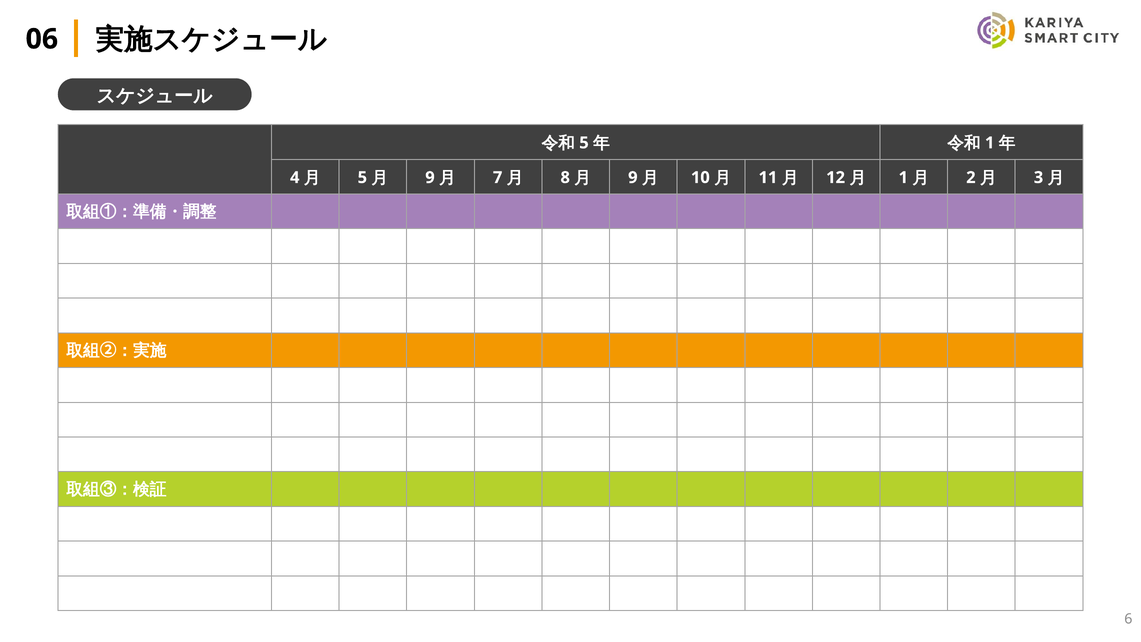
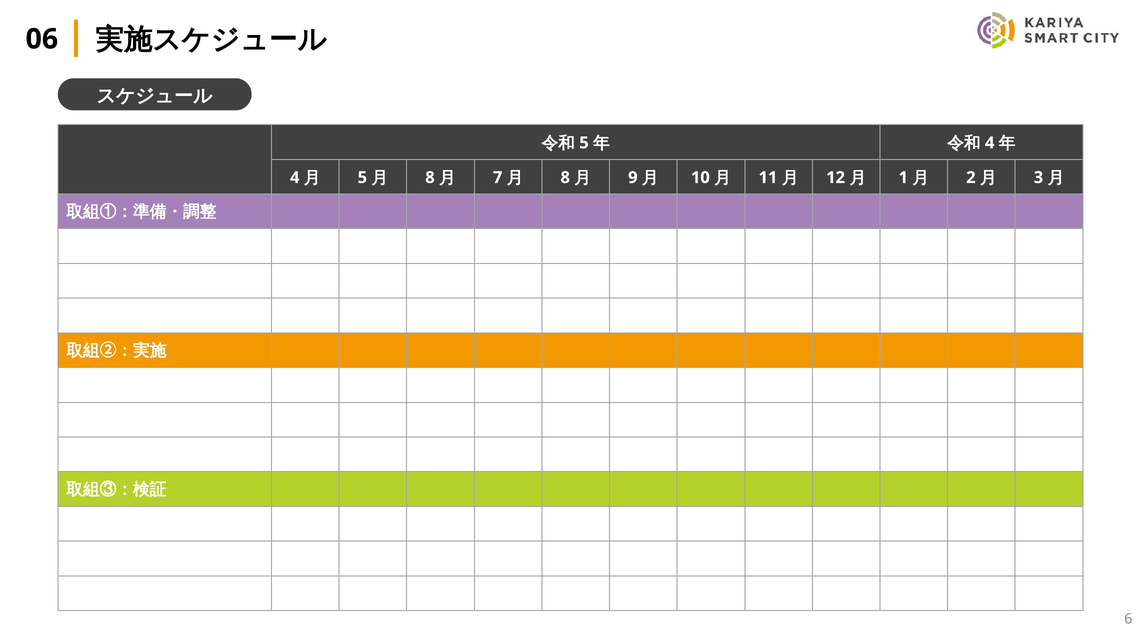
1 at (990, 143): 1 -> 4
9 at (430, 178): 9 -> 8
